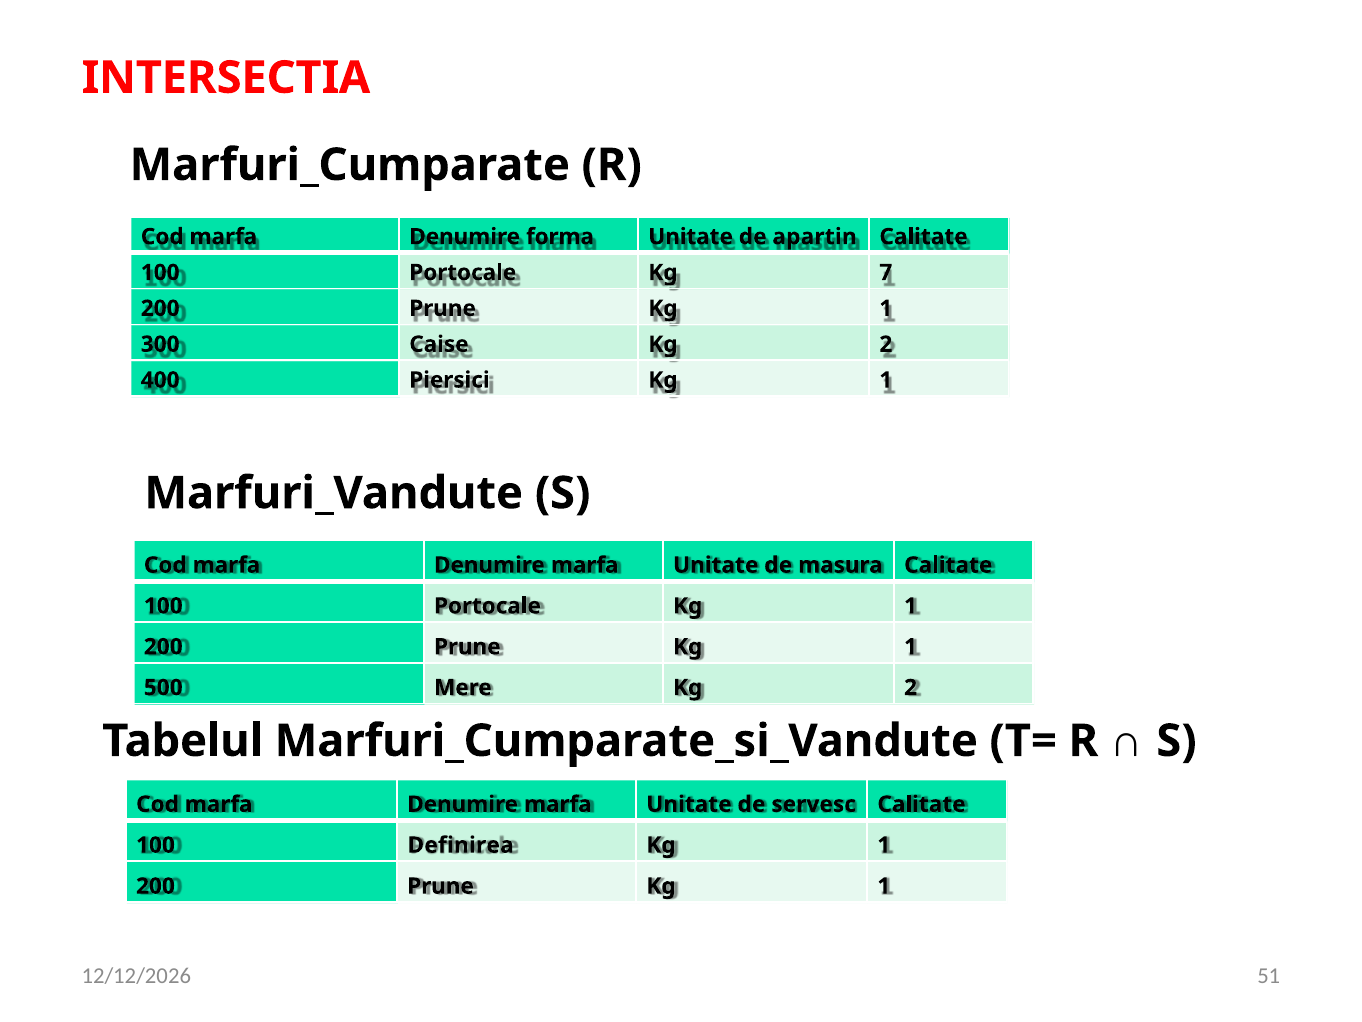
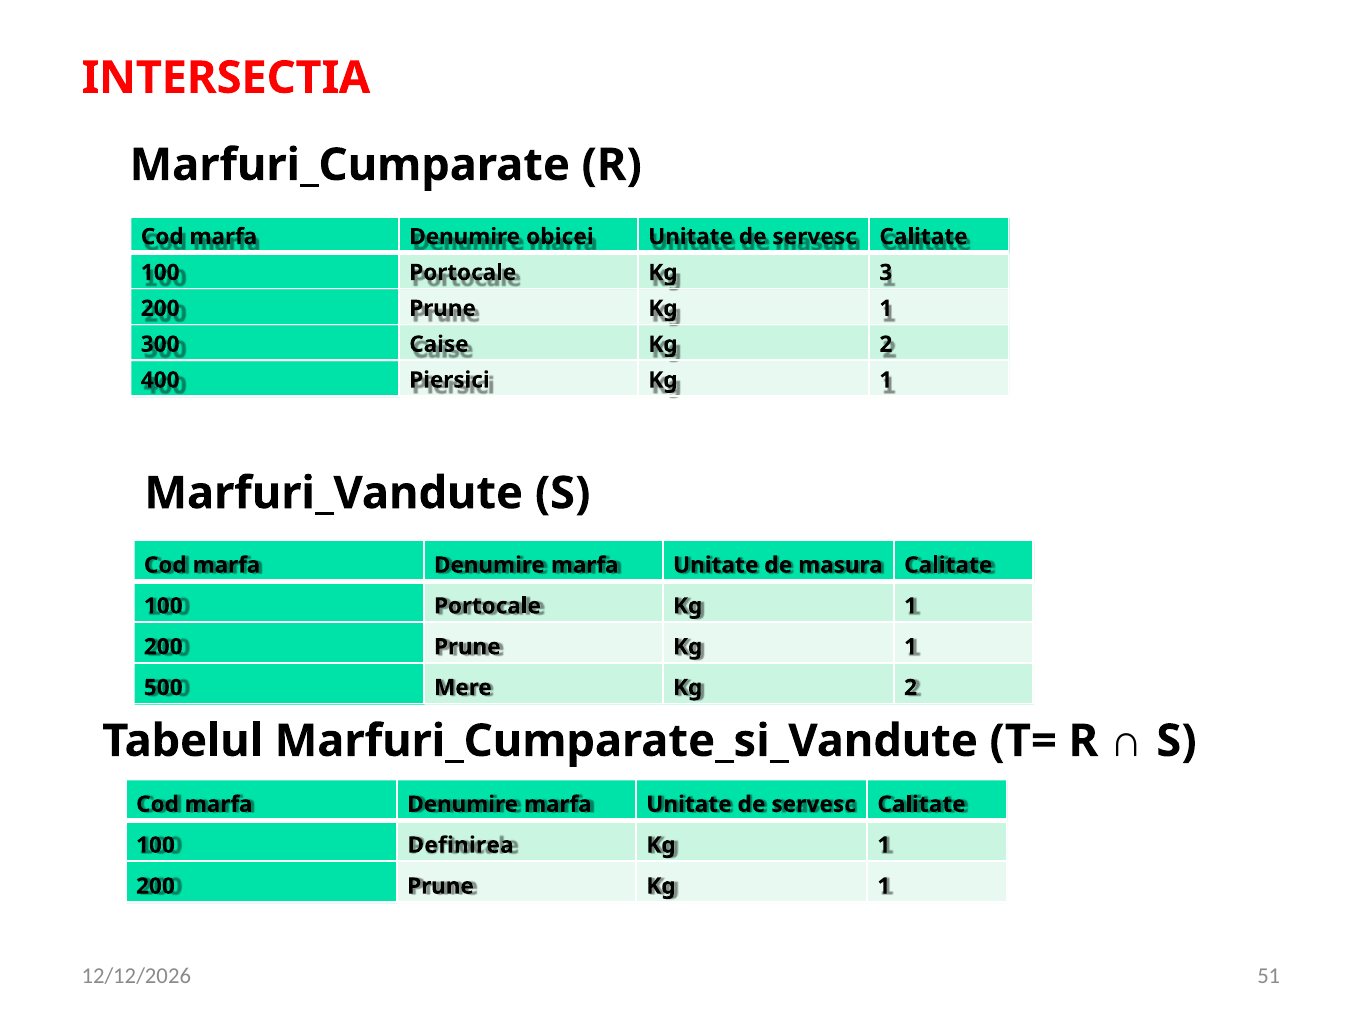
forma: forma -> obicei
apartin at (814, 237): apartin -> servesc
7: 7 -> 3
